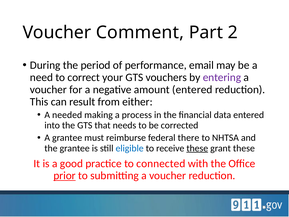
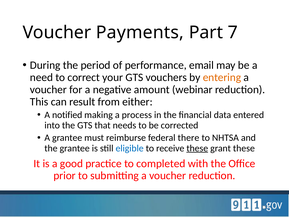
Comment: Comment -> Payments
2: 2 -> 7
entering colour: purple -> orange
amount entered: entered -> webinar
needed: needed -> notified
connected: connected -> completed
prior underline: present -> none
